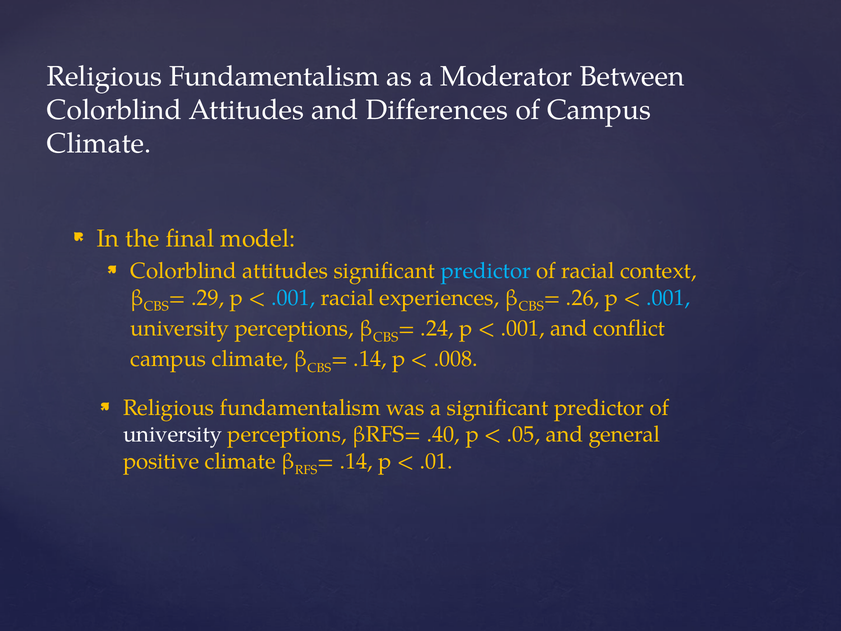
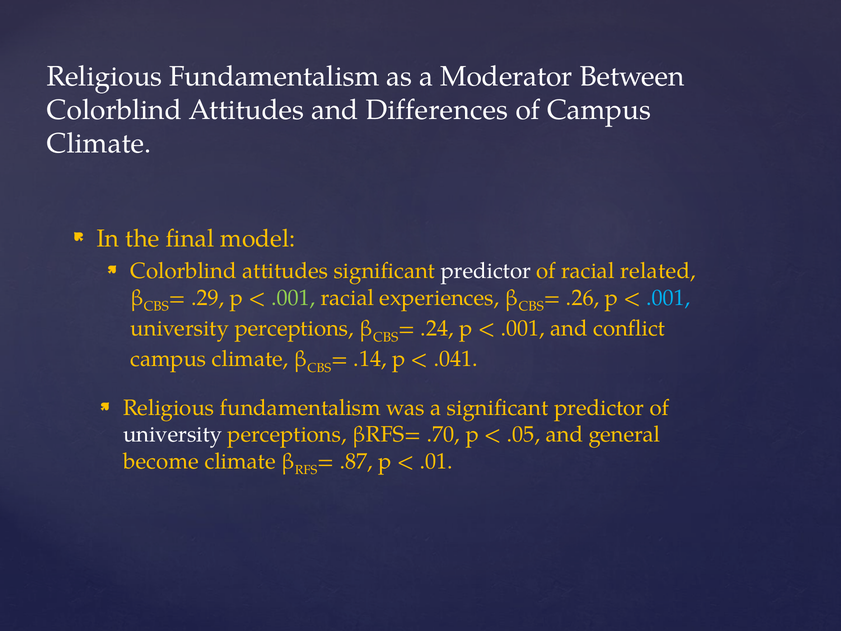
predictor at (486, 271) colour: light blue -> white
context: context -> related
.001 at (293, 298) colour: light blue -> light green
.008: .008 -> .041
.40: .40 -> .70
positive: positive -> become
.14 at (356, 461): .14 -> .87
